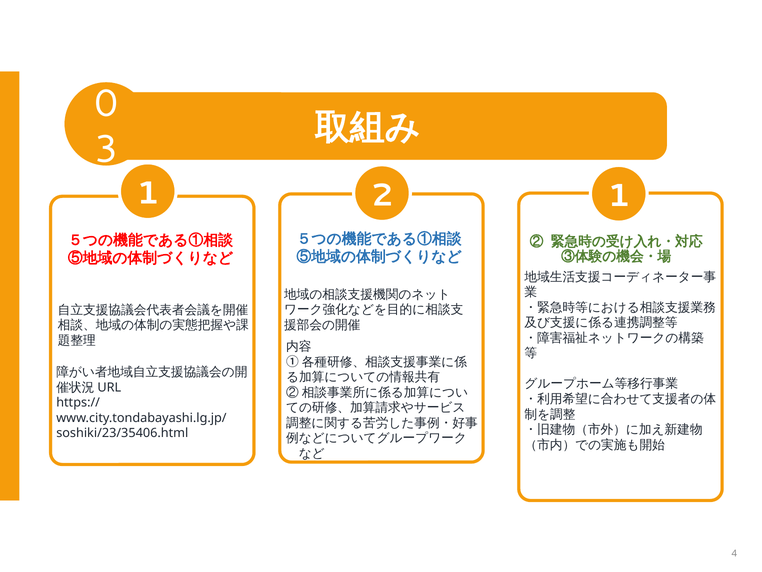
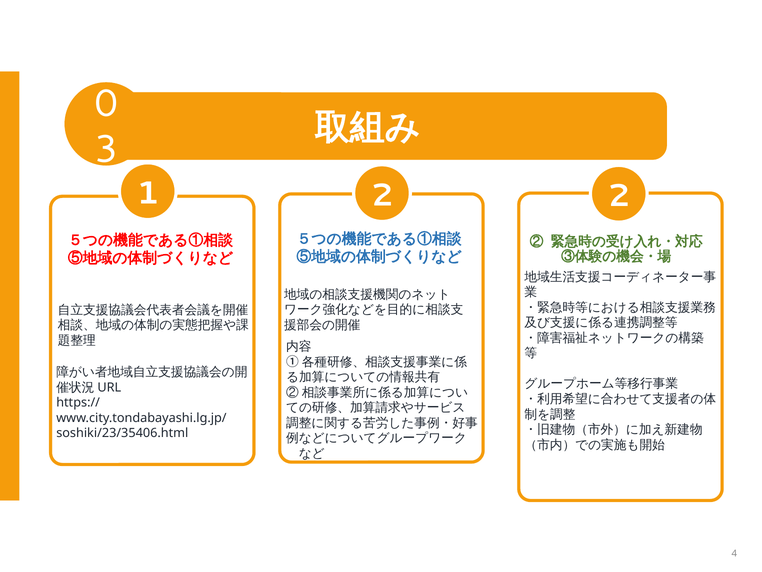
2 1: 1 -> 2
